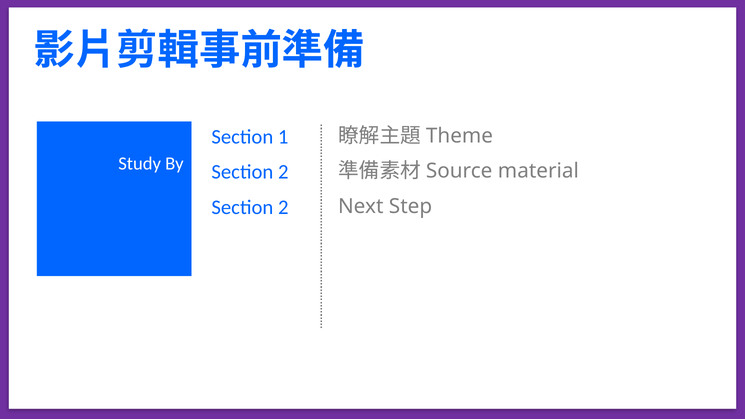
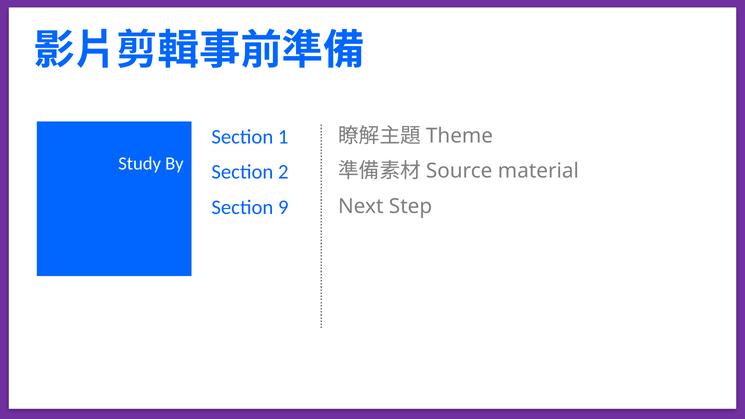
2 at (283, 207): 2 -> 9
